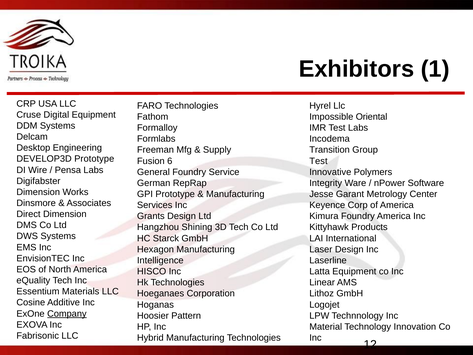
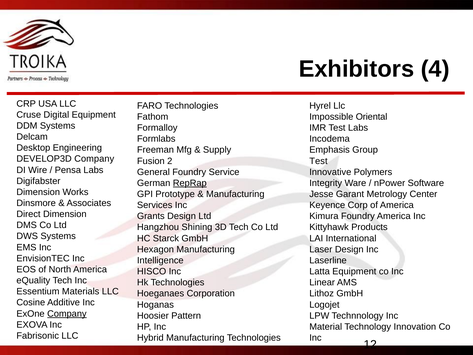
1: 1 -> 4
Transition: Transition -> Emphasis
DEVELOP3D Prototype: Prototype -> Company
6: 6 -> 2
RepRap underline: none -> present
